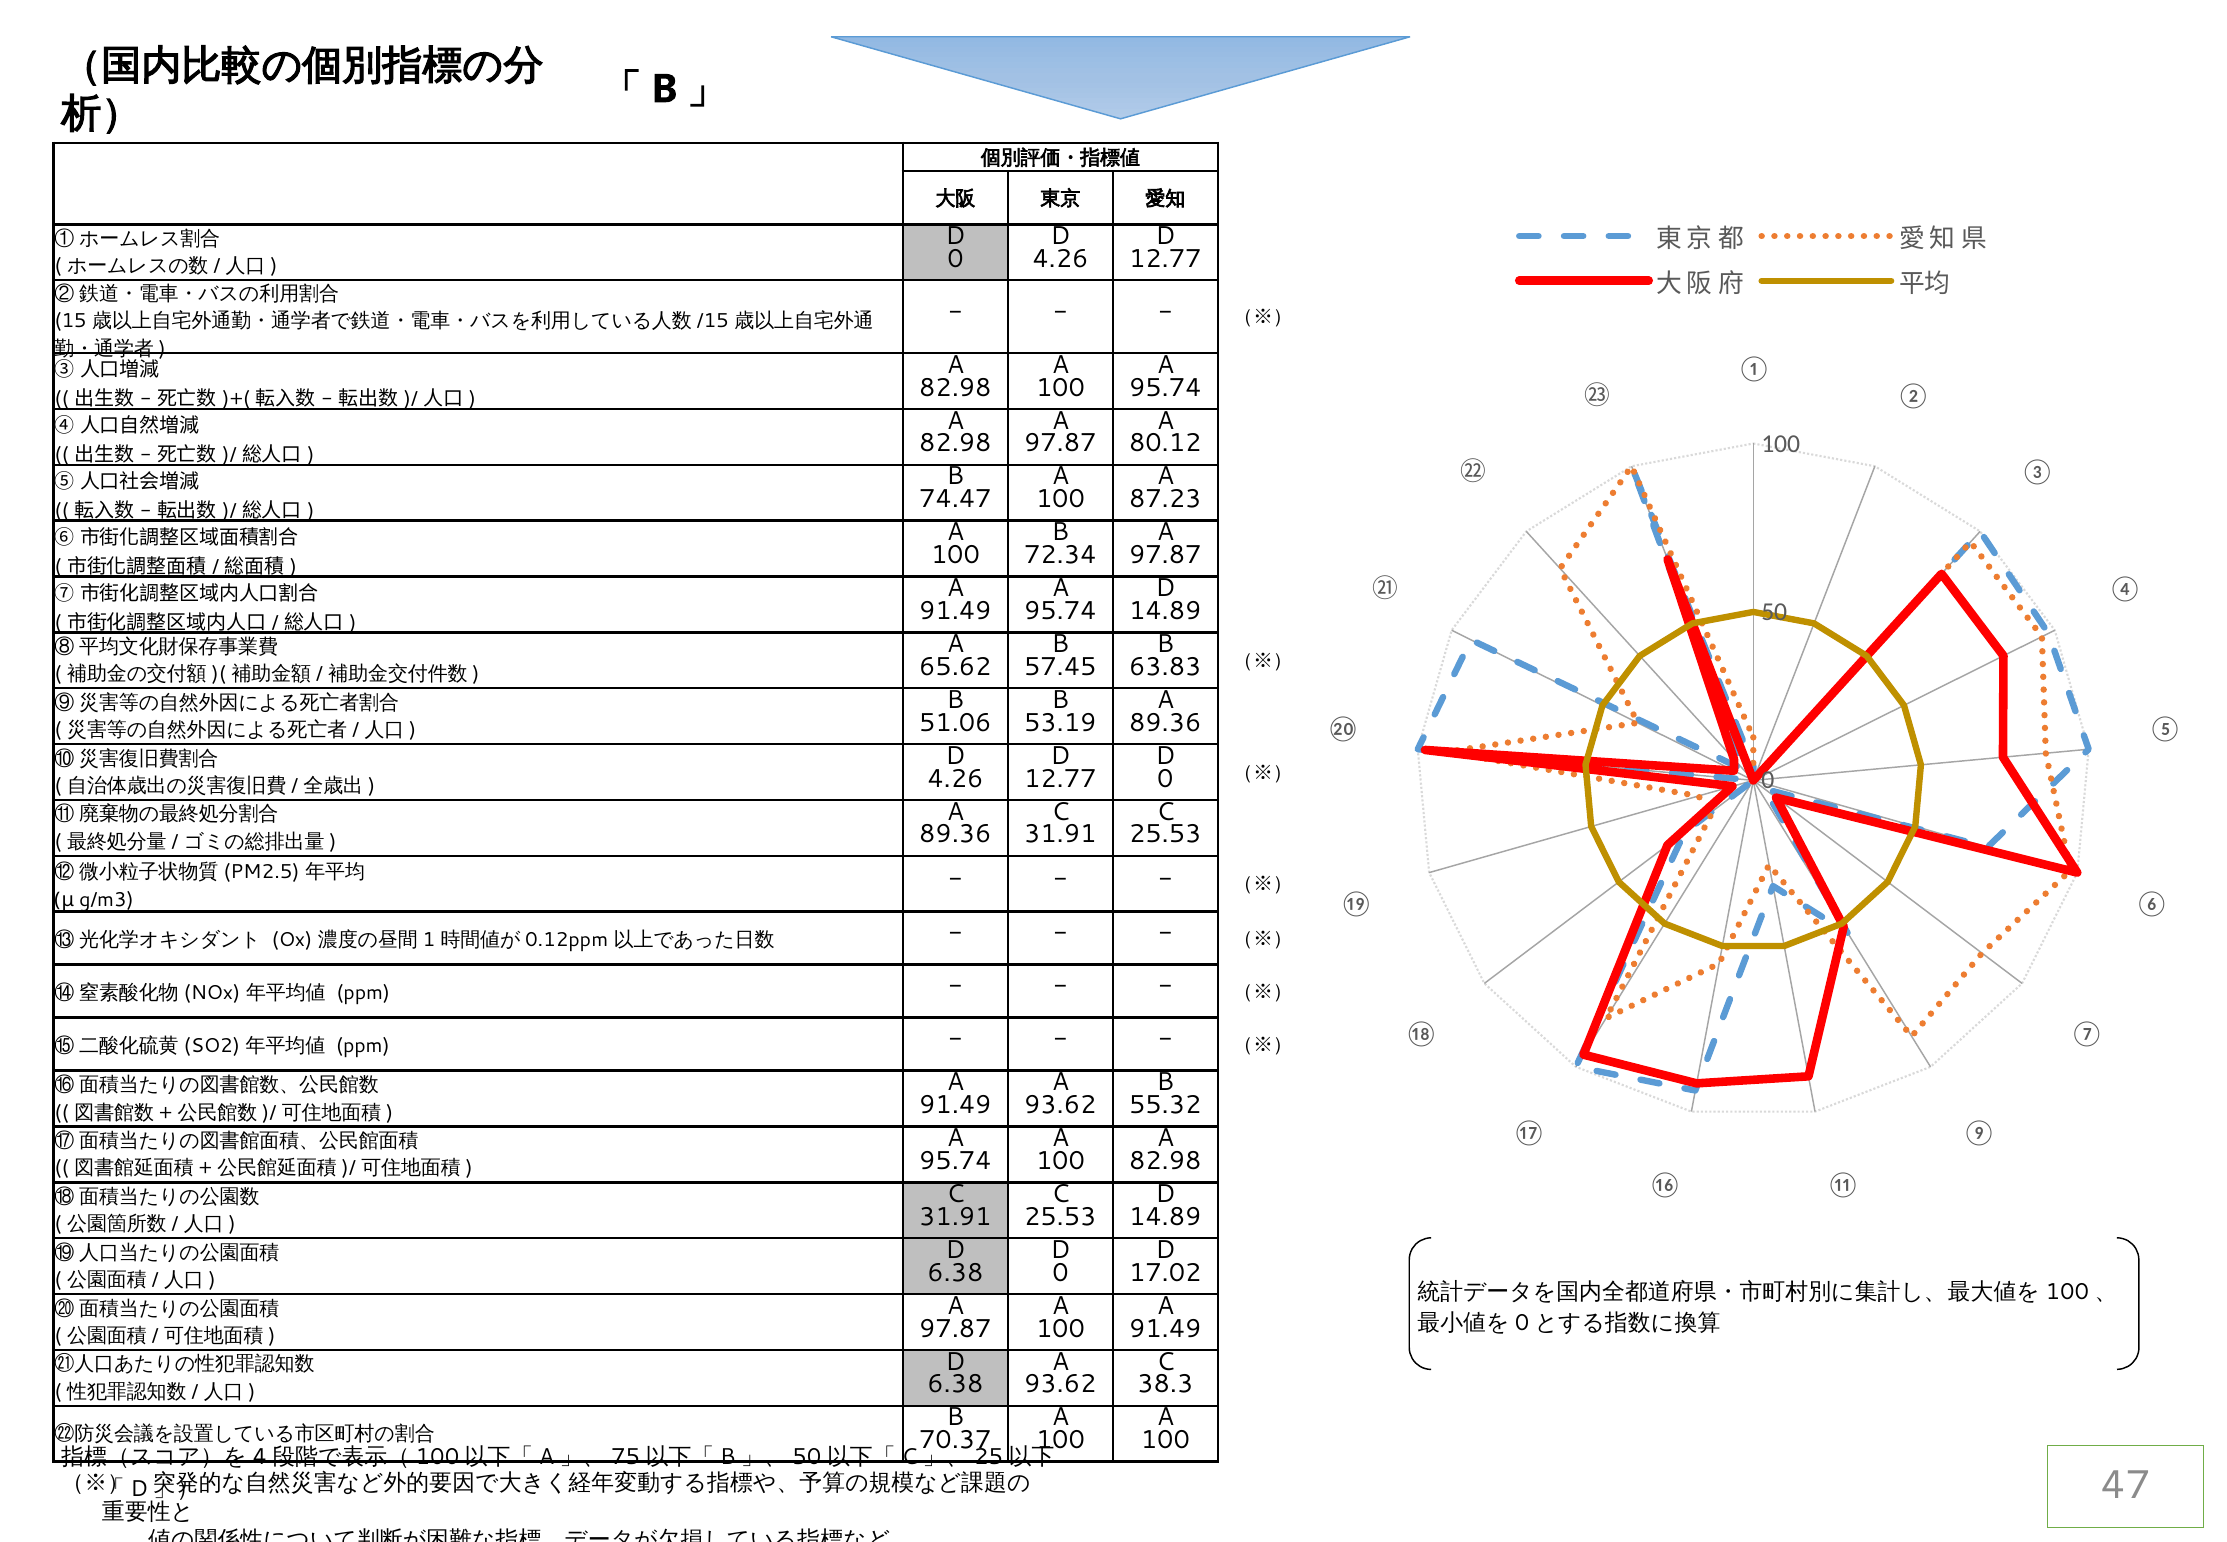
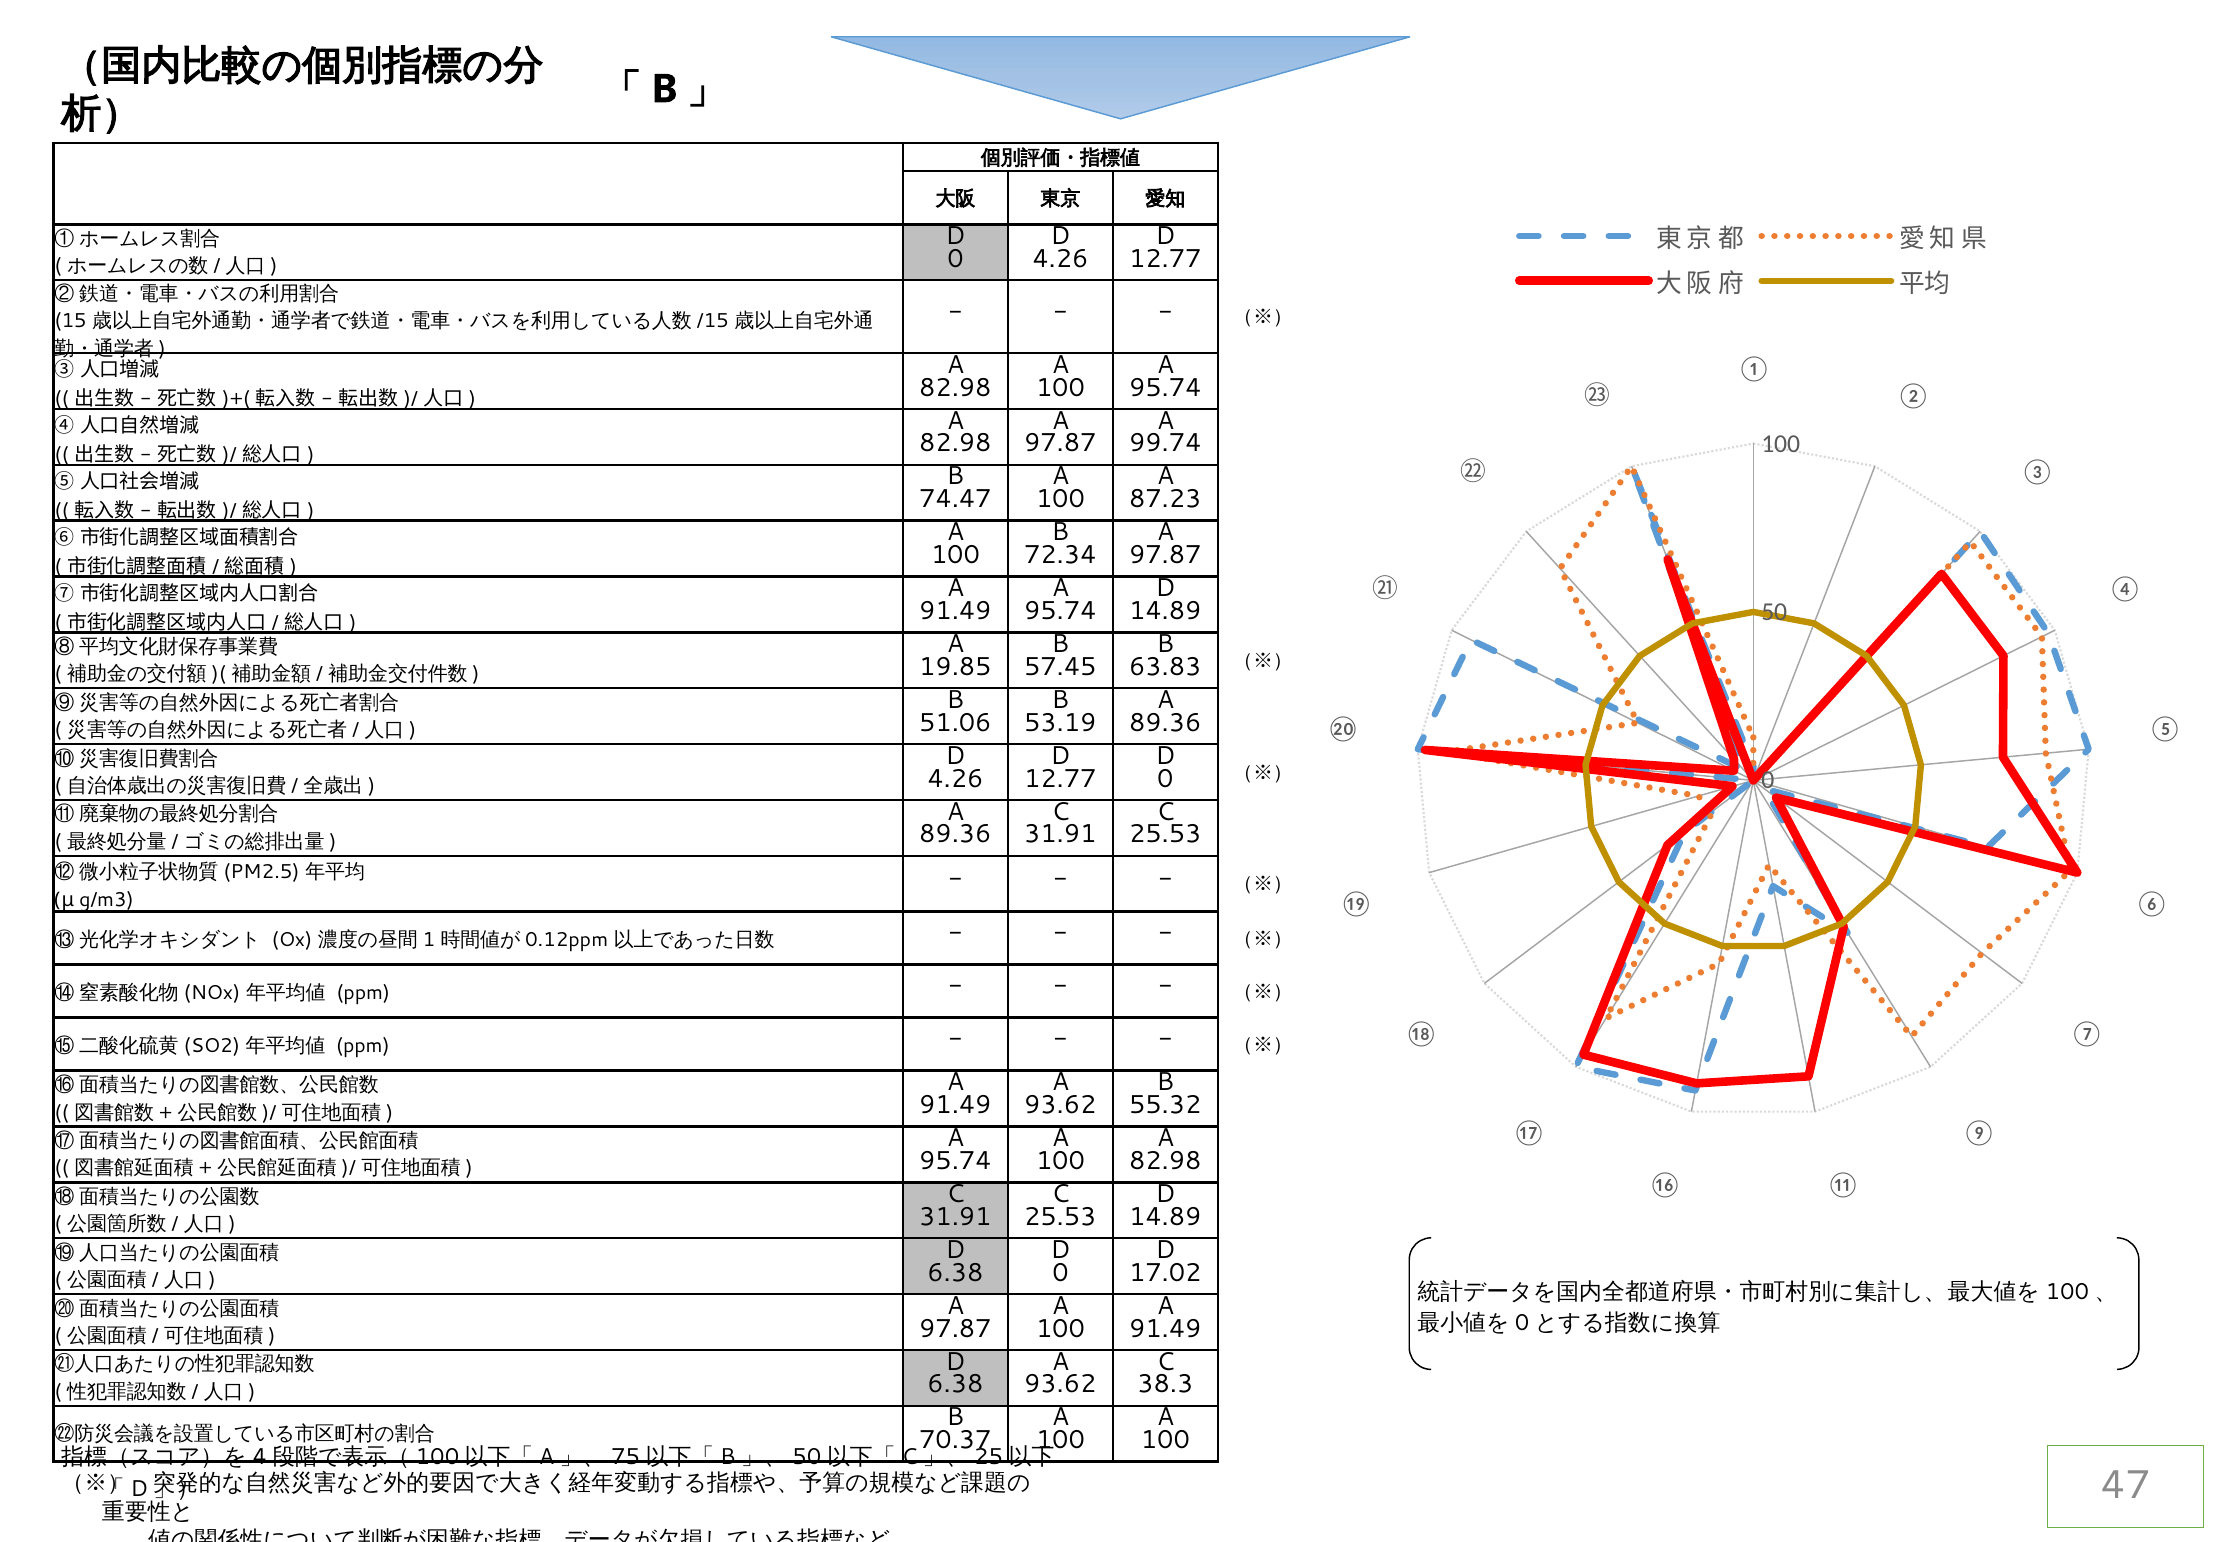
80.12: 80.12 -> 99.74
65.62: 65.62 -> 19.85
